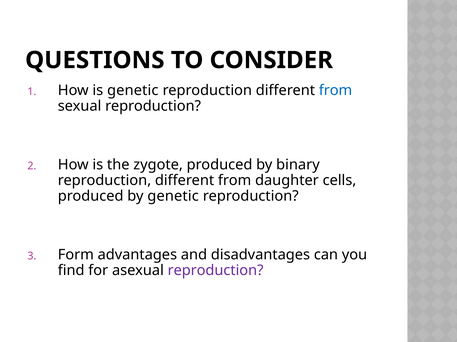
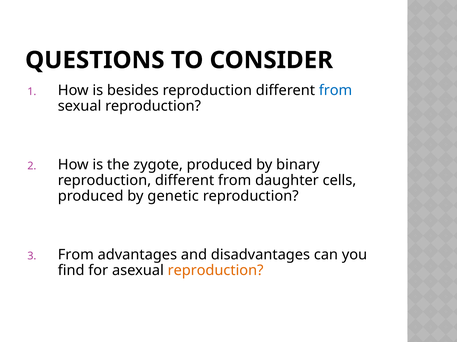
is genetic: genetic -> besides
Form at (76, 255): Form -> From
reproduction at (216, 271) colour: purple -> orange
